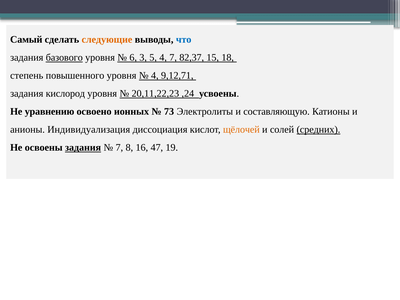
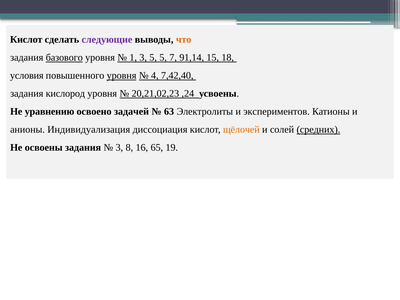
Самый at (26, 40): Самый -> Кислот
следующие colour: orange -> purple
что colour: blue -> orange
6: 6 -> 1
5 4: 4 -> 5
82,37: 82,37 -> 91,14
степень: степень -> условия
уровня at (122, 76) underline: none -> present
9,12,71: 9,12,71 -> 7,42,40
20,11,22,23: 20,11,22,23 -> 20,21,02,23
ионных: ионных -> задачей
73: 73 -> 63
составляющую: составляющую -> экспериментов
задания at (83, 148) underline: present -> none
7 at (119, 148): 7 -> 3
47: 47 -> 65
